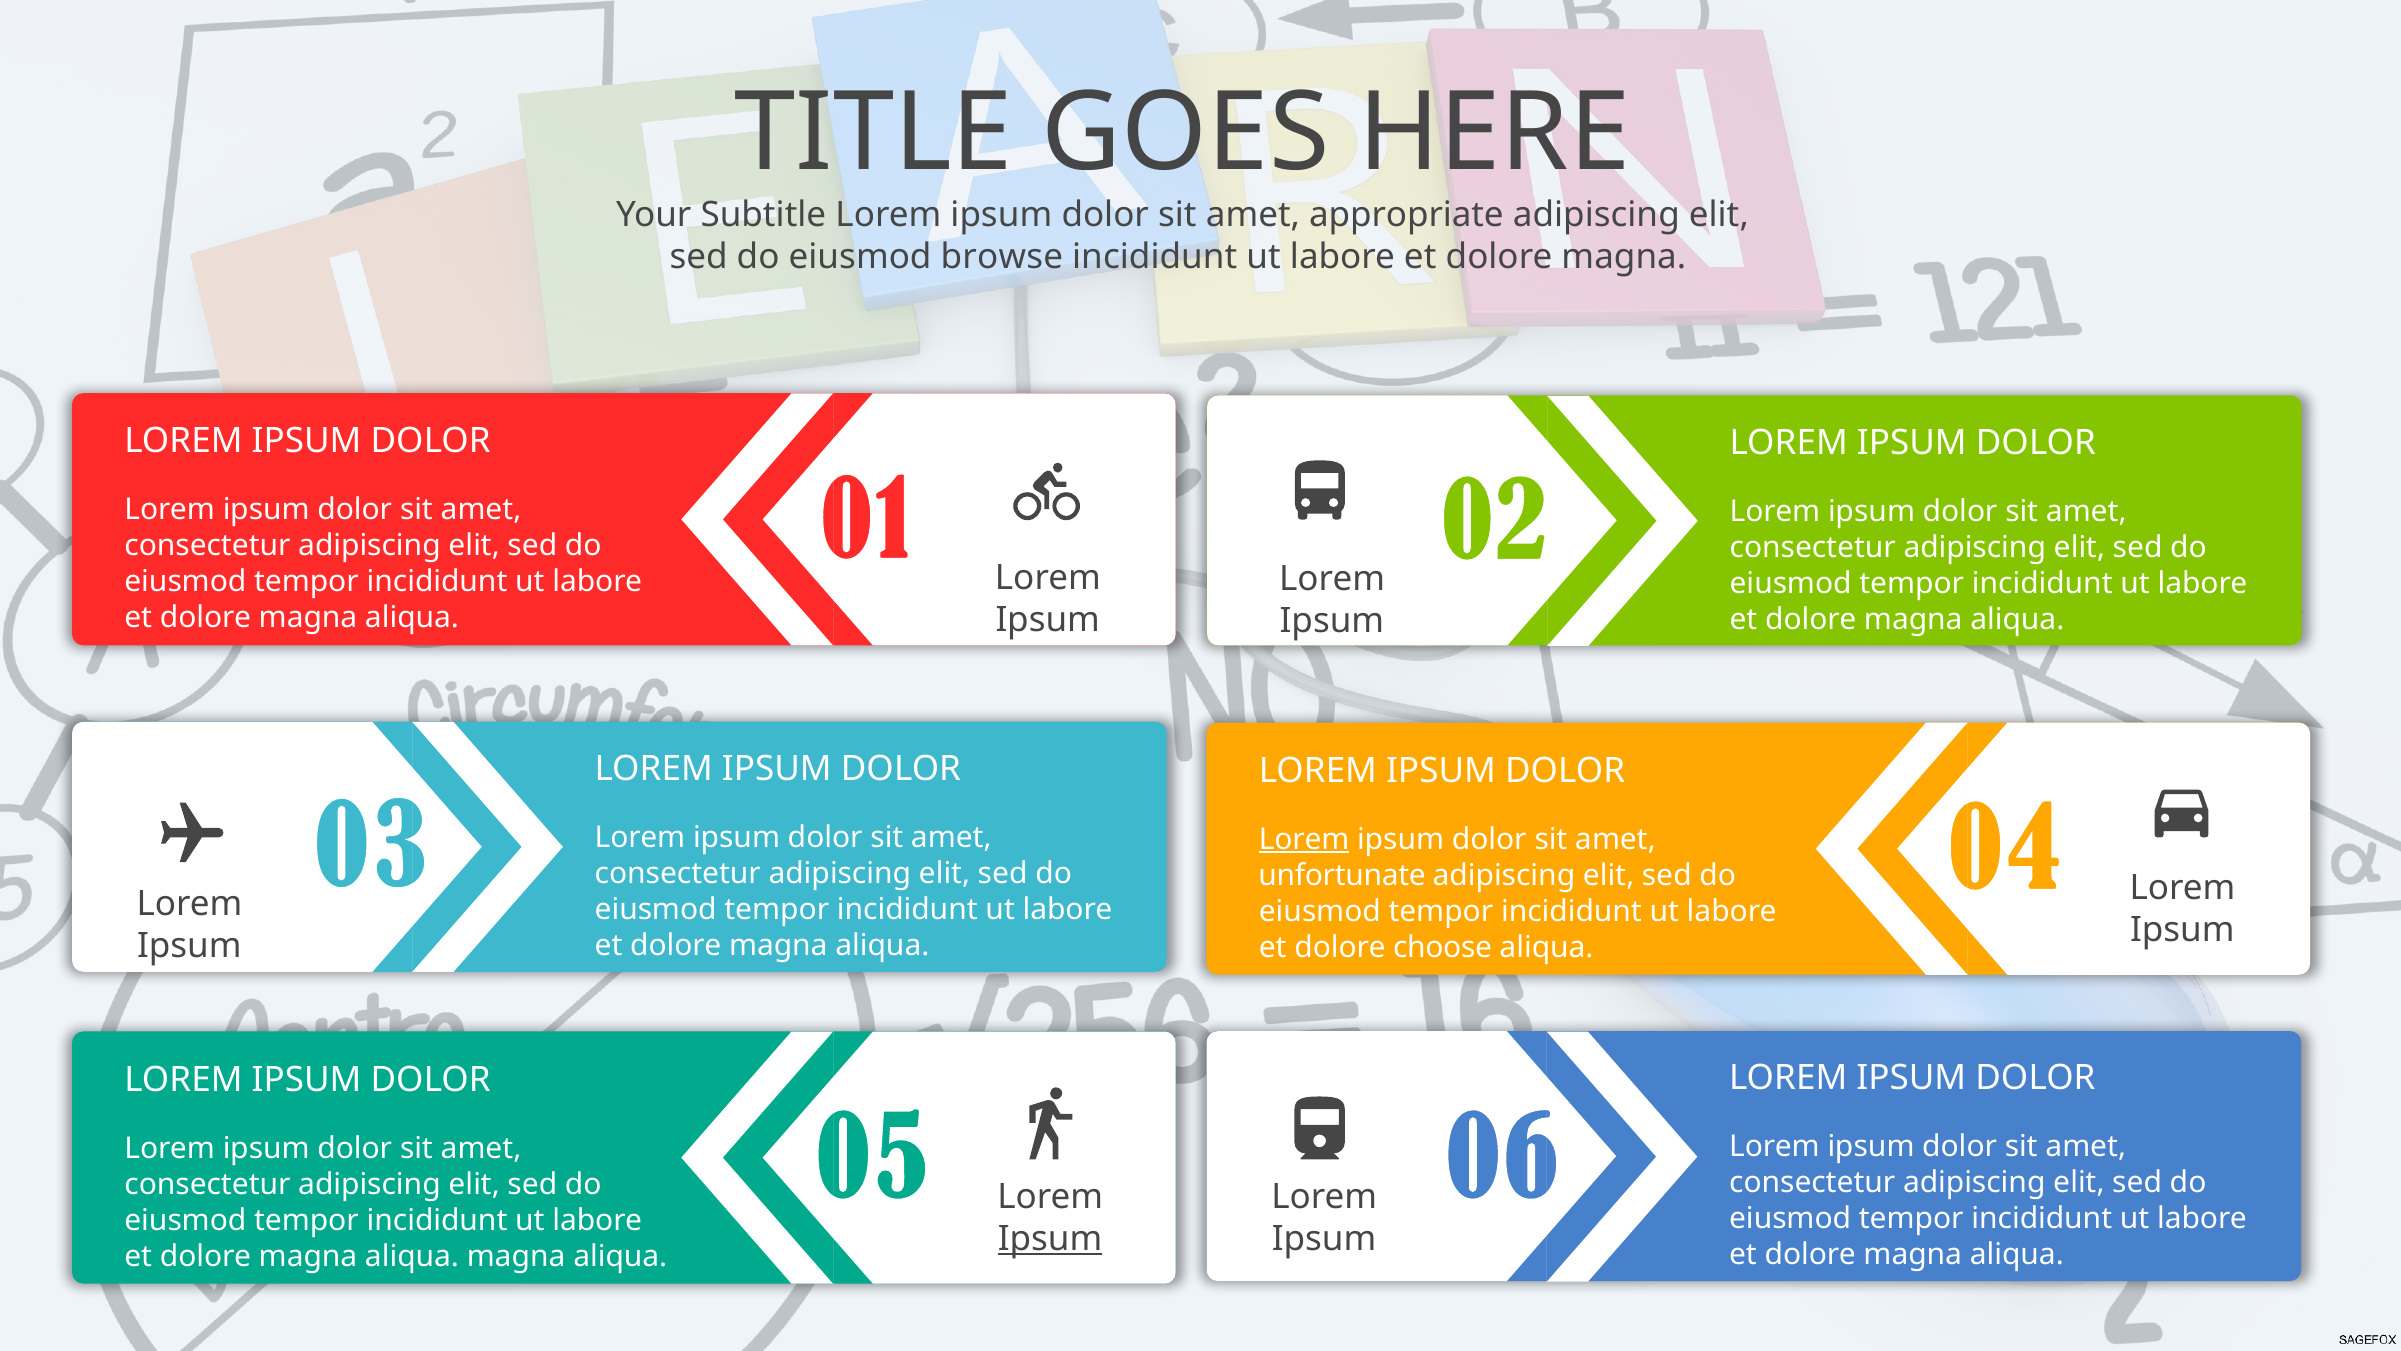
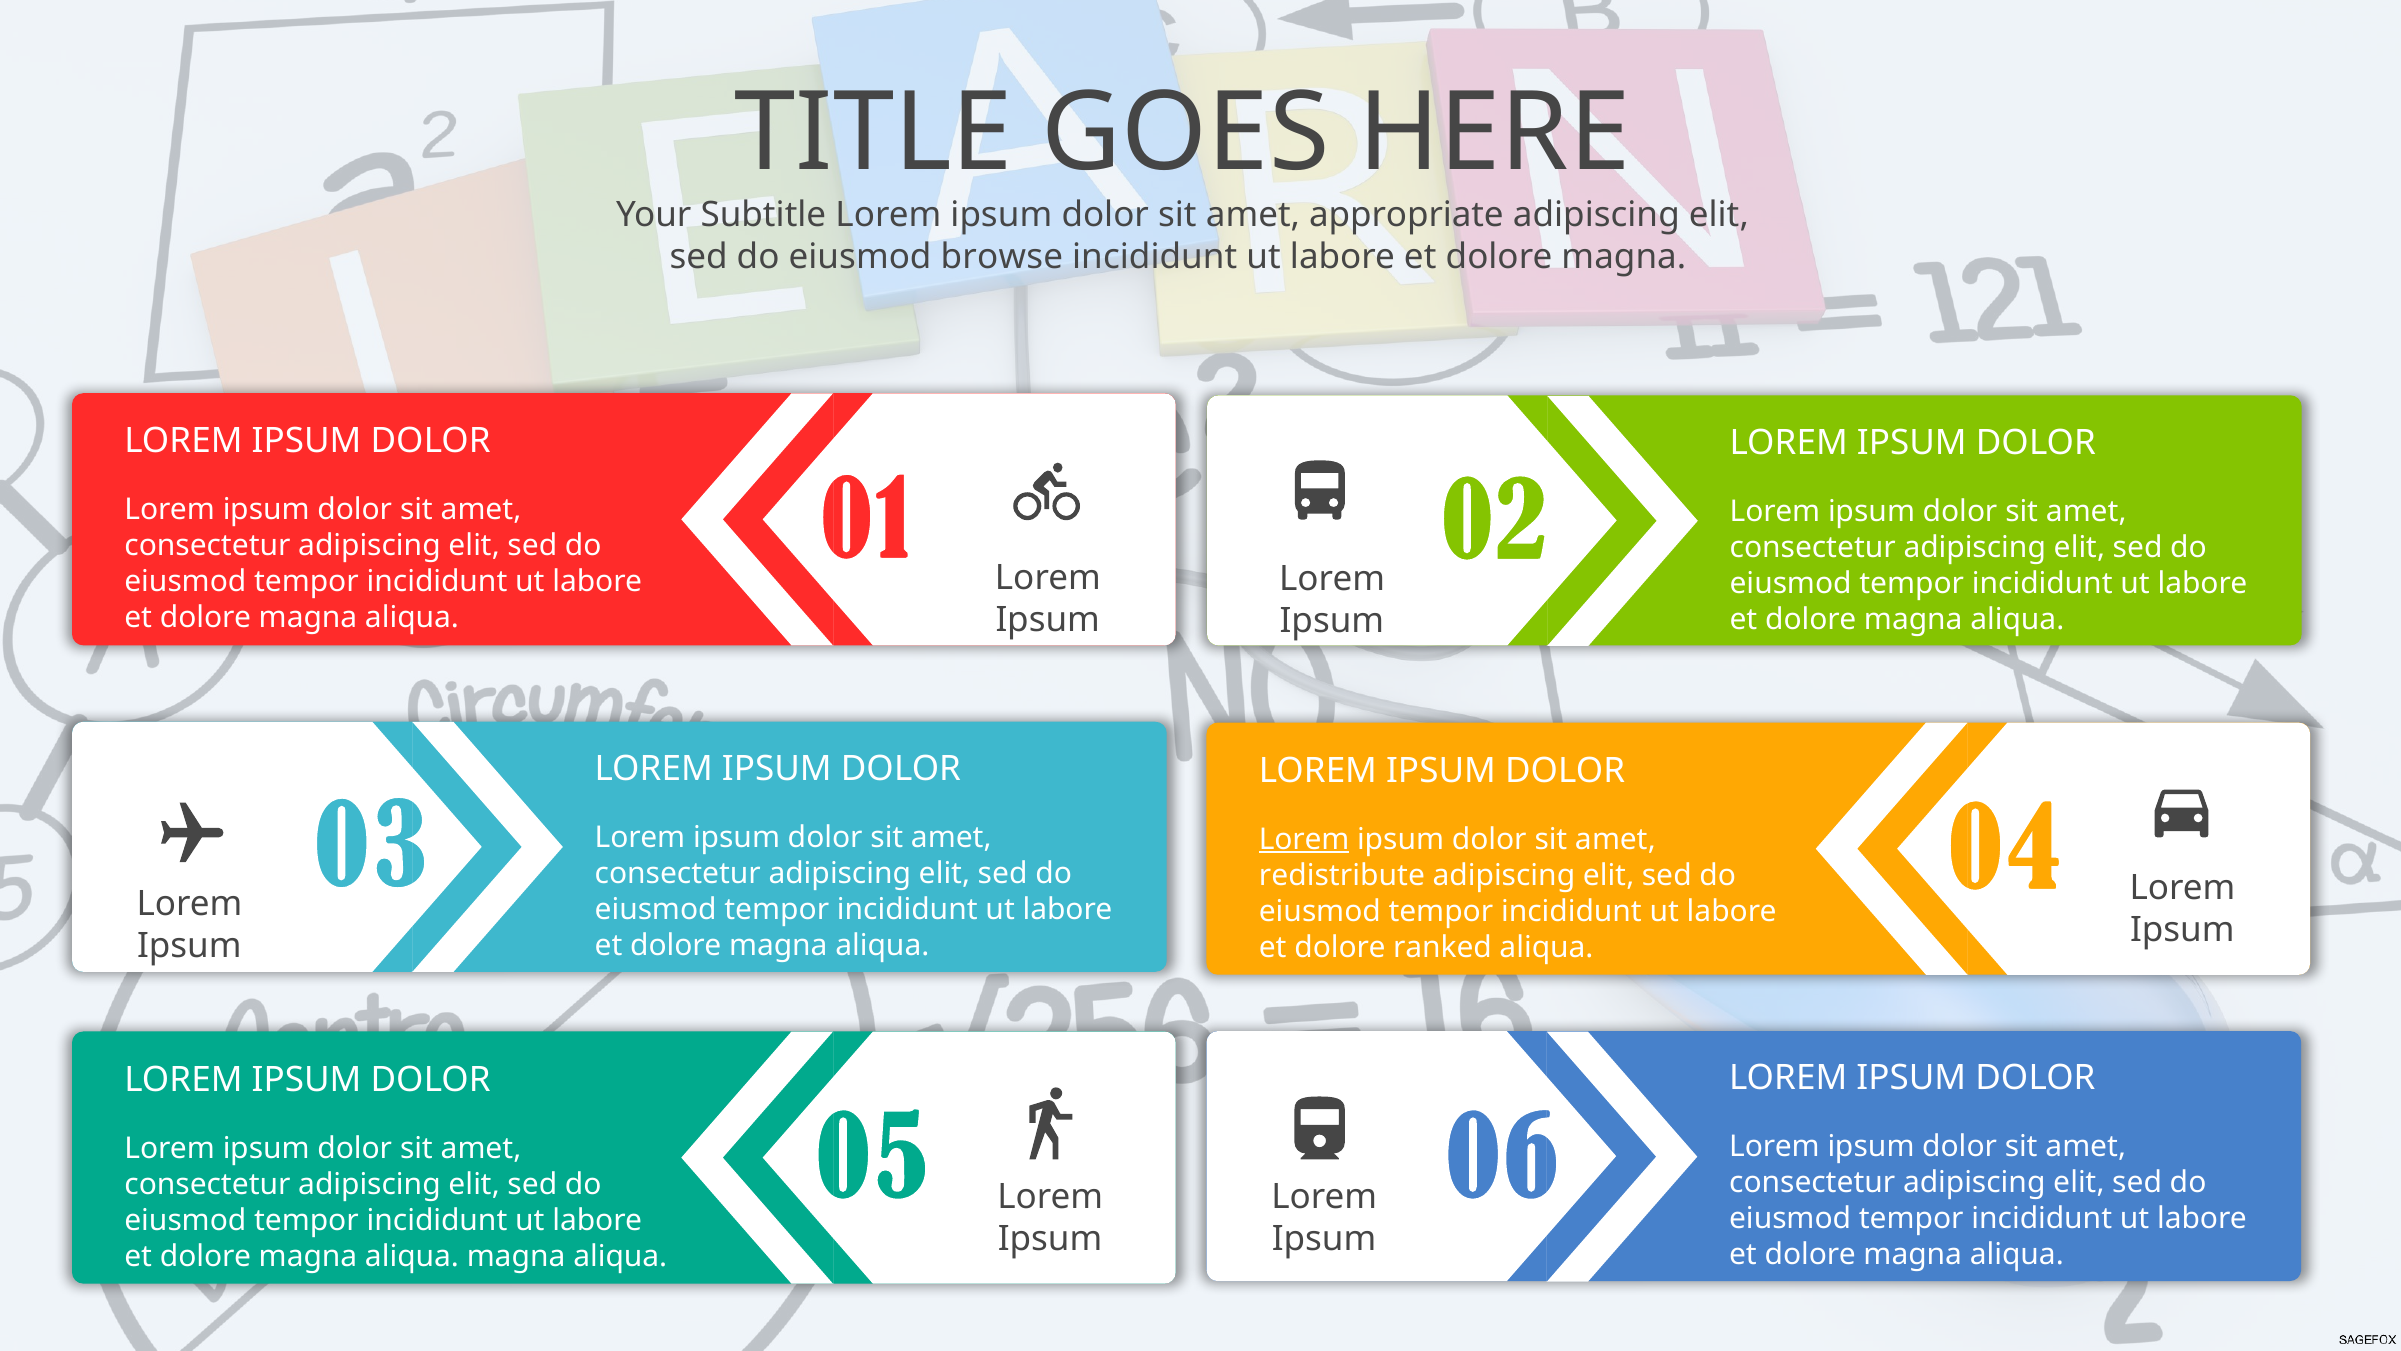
unfortunate: unfortunate -> redistribute
choose: choose -> ranked
Ipsum at (1050, 1238) underline: present -> none
